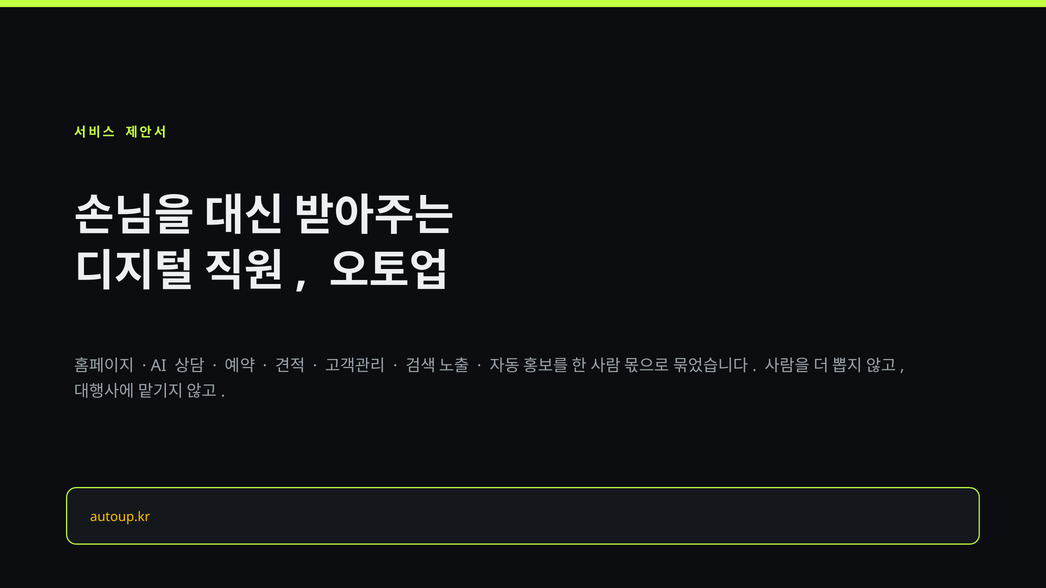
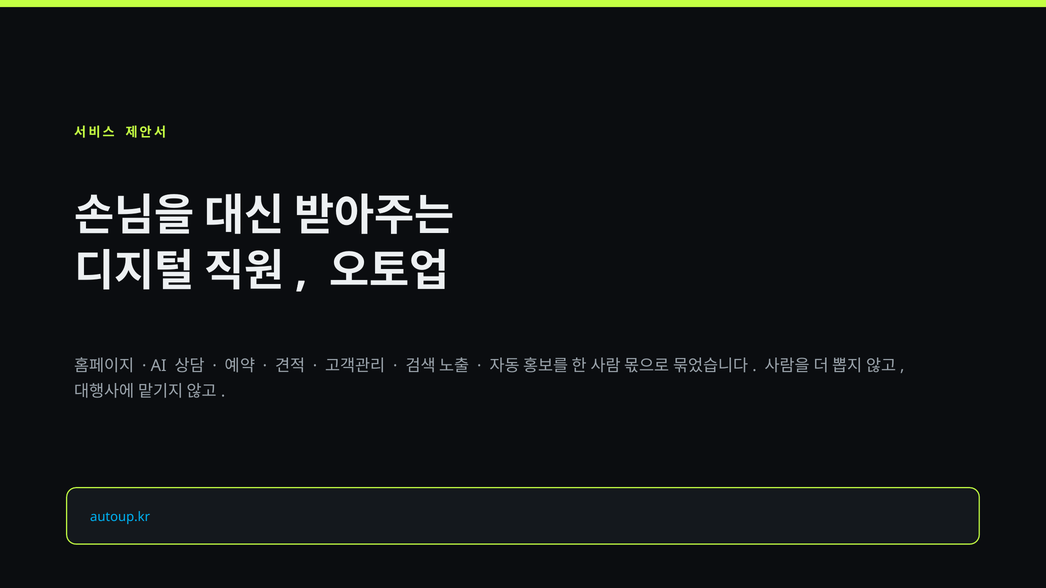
autoup.kr colour: yellow -> light blue
